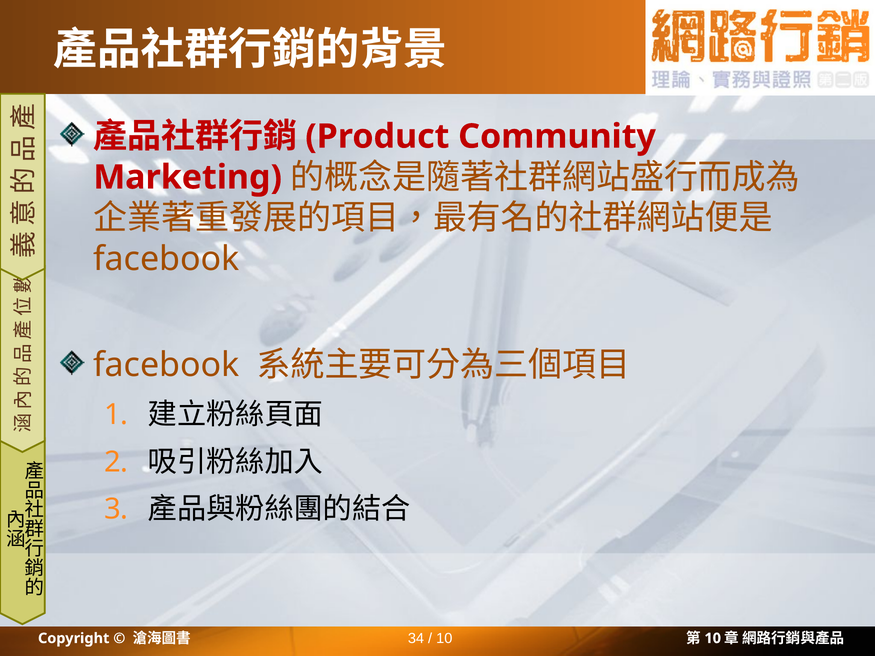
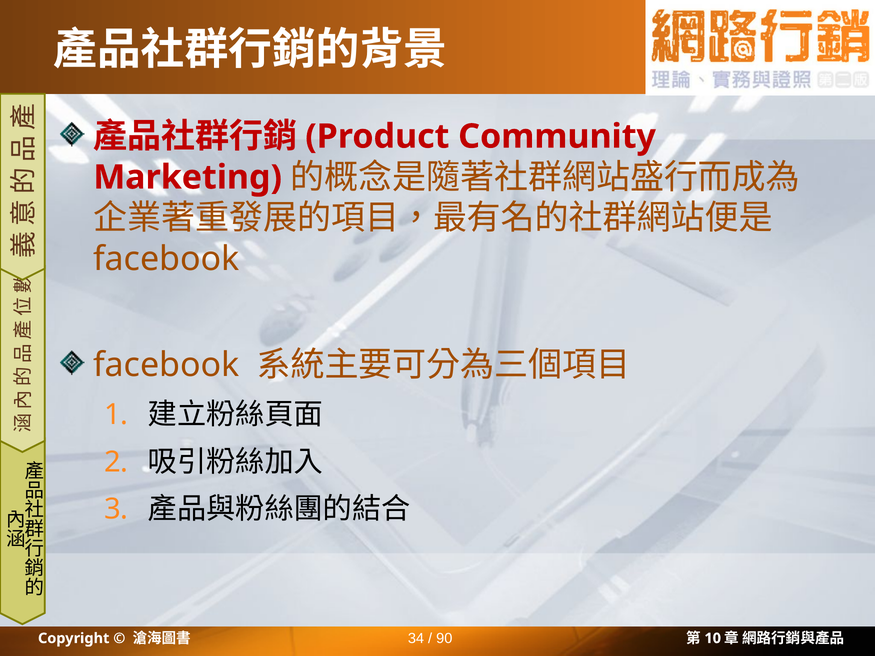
10 at (444, 639): 10 -> 90
